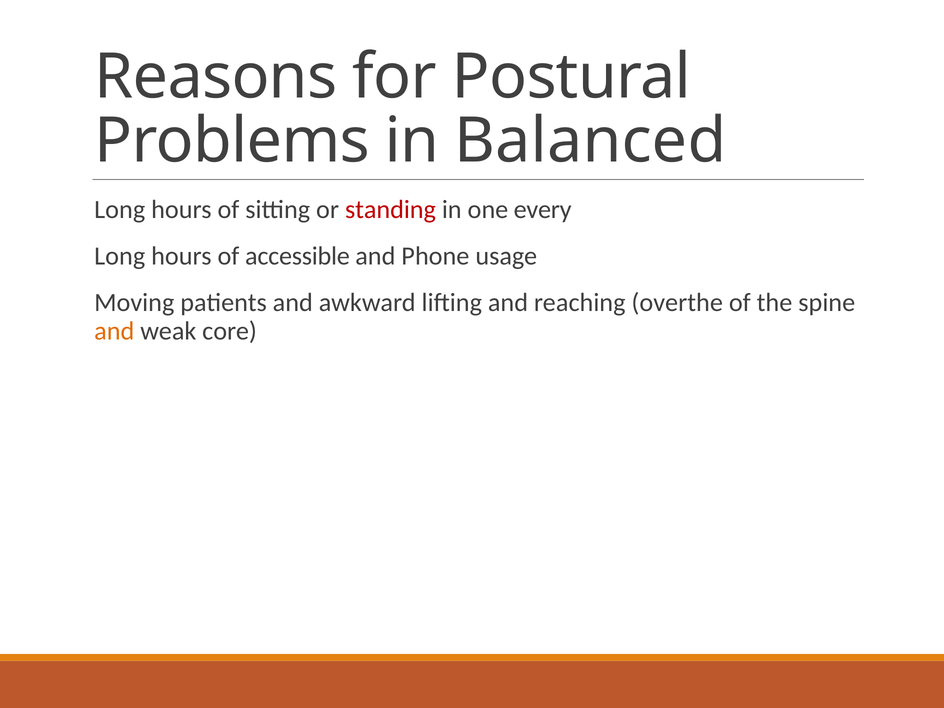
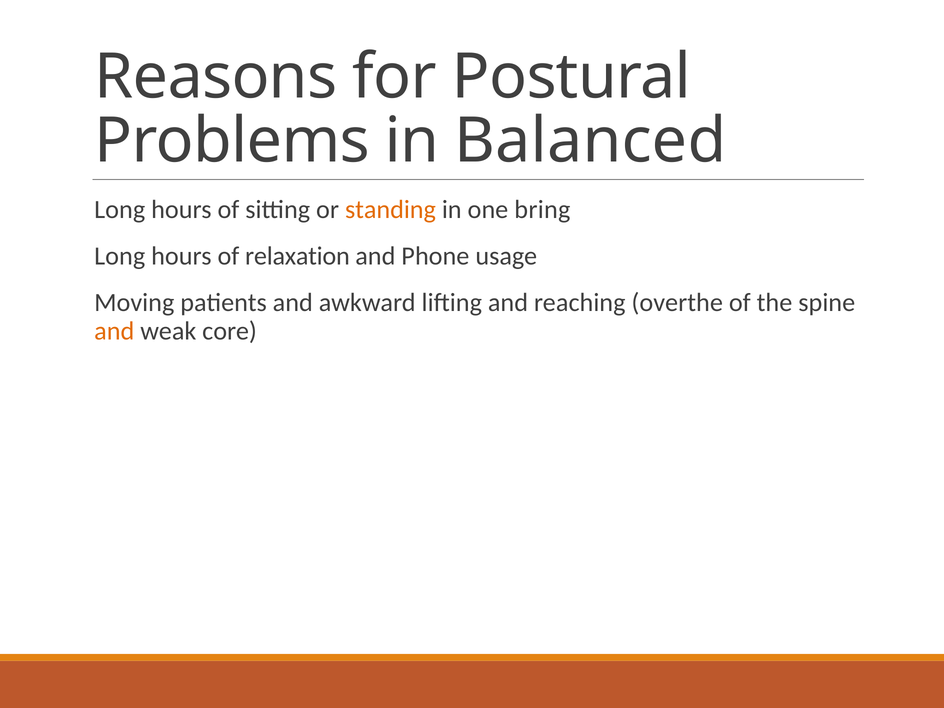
standing colour: red -> orange
every: every -> bring
accessible: accessible -> relaxation
